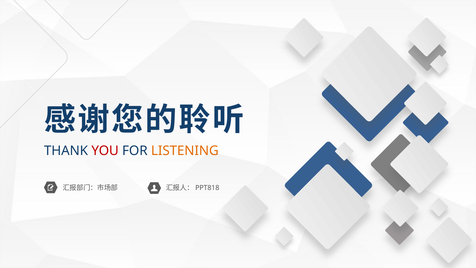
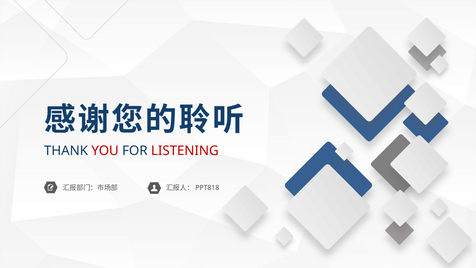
LISTENING colour: orange -> red
